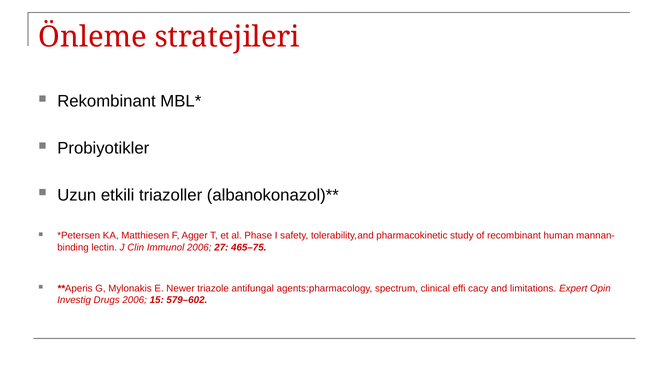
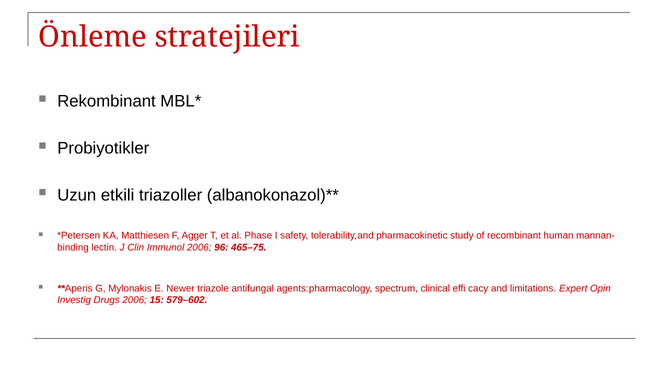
27: 27 -> 96
